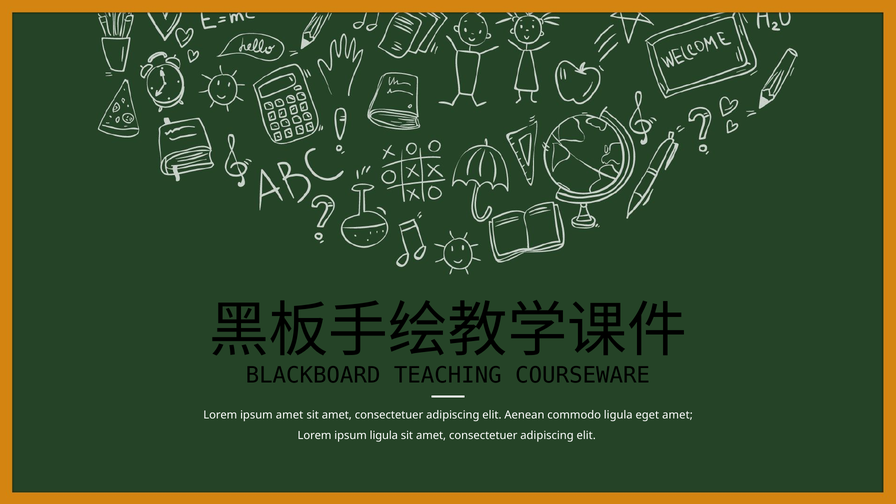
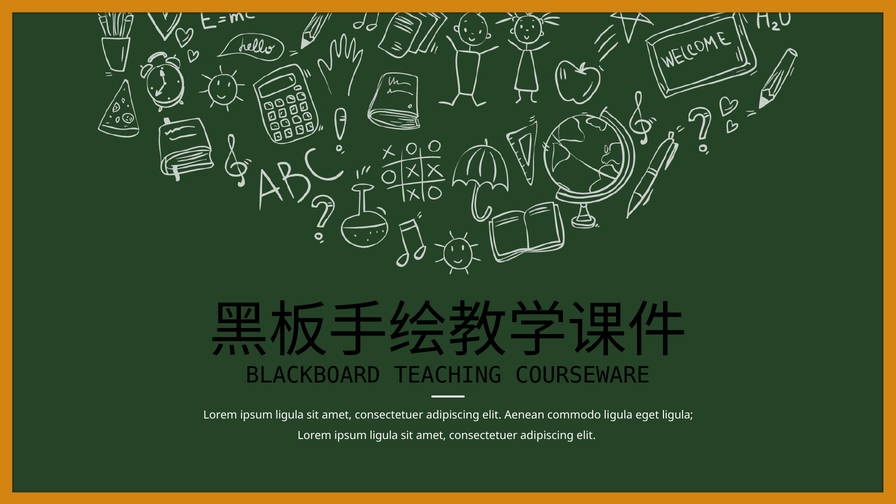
amet at (290, 415): amet -> ligula
eget amet: amet -> ligula
